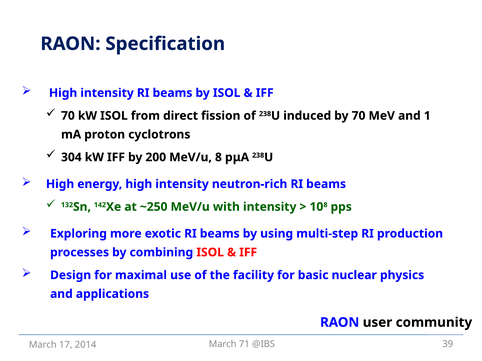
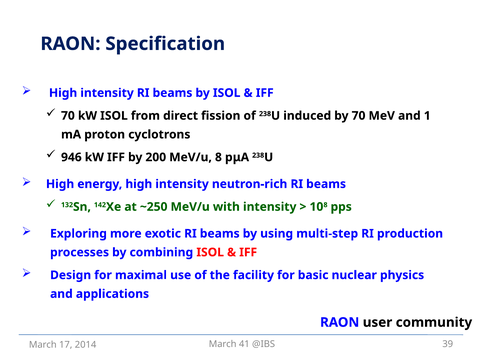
304: 304 -> 946
71: 71 -> 41
